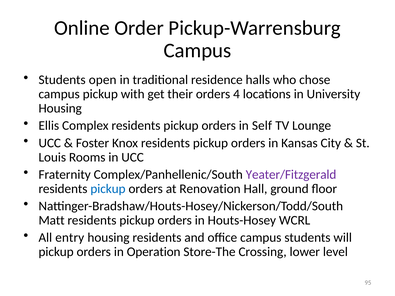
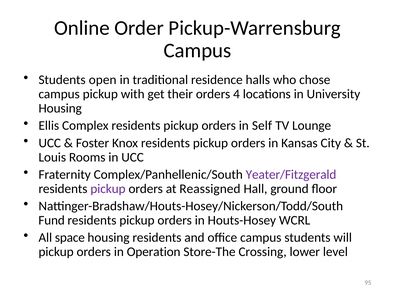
pickup at (108, 189) colour: blue -> purple
Renovation: Renovation -> Reassigned
Matt: Matt -> Fund
entry: entry -> space
